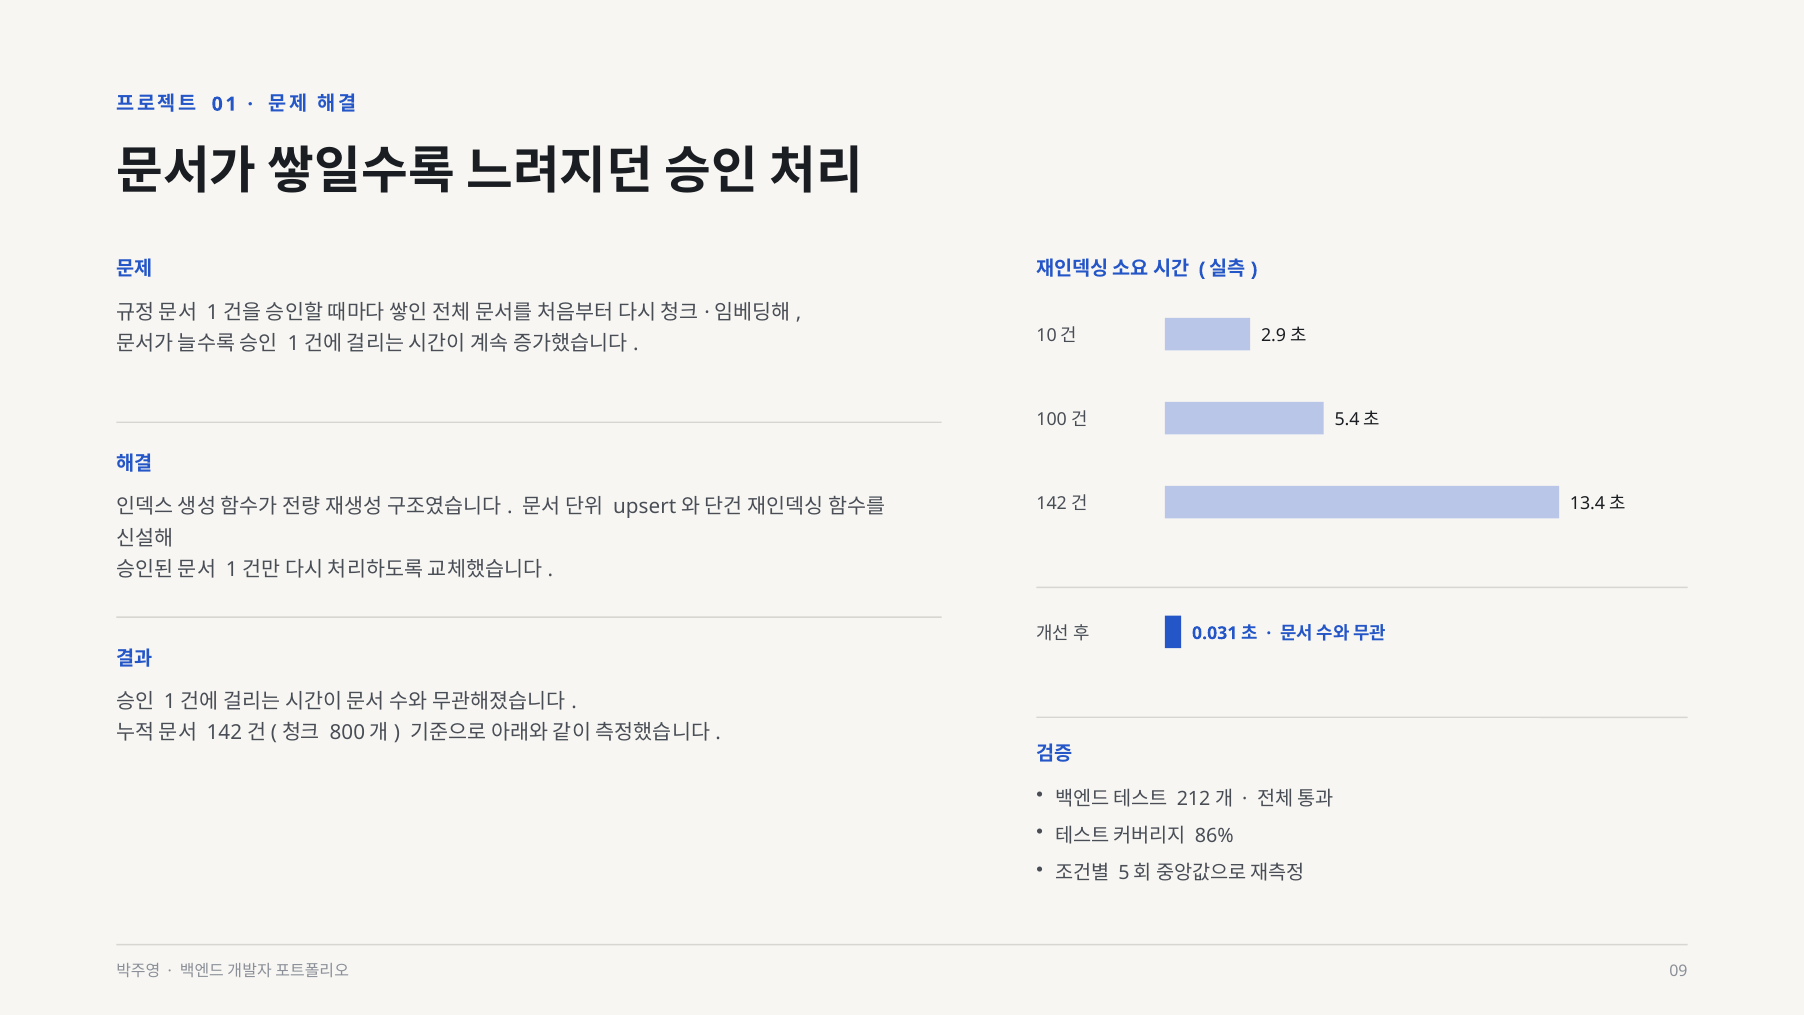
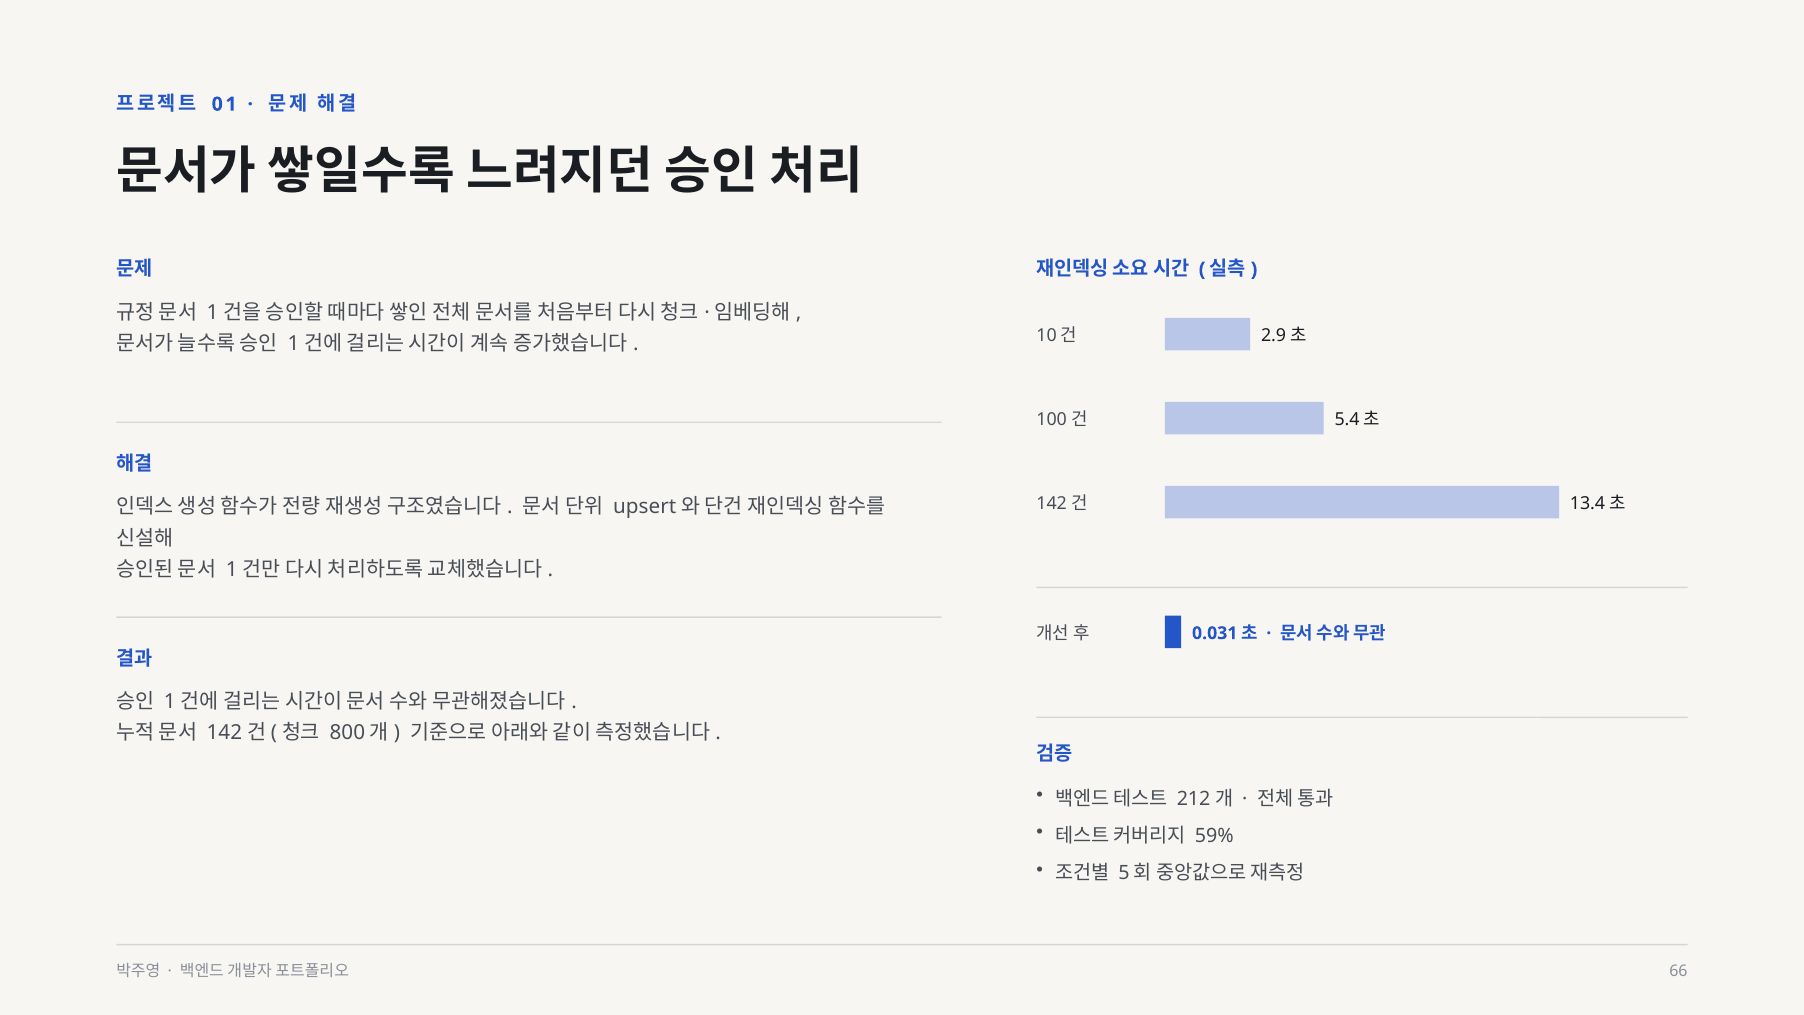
86%: 86% -> 59%
09: 09 -> 66
